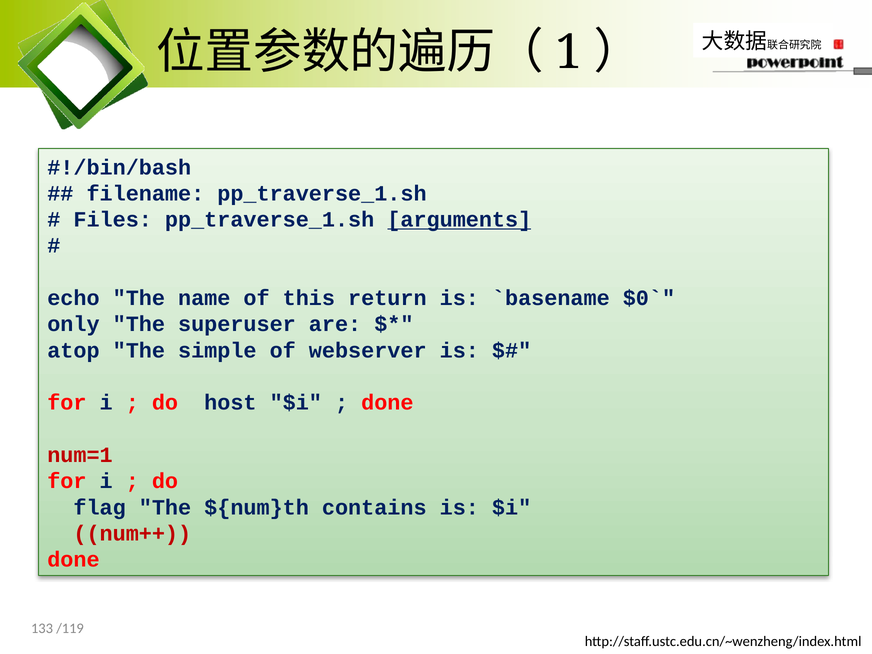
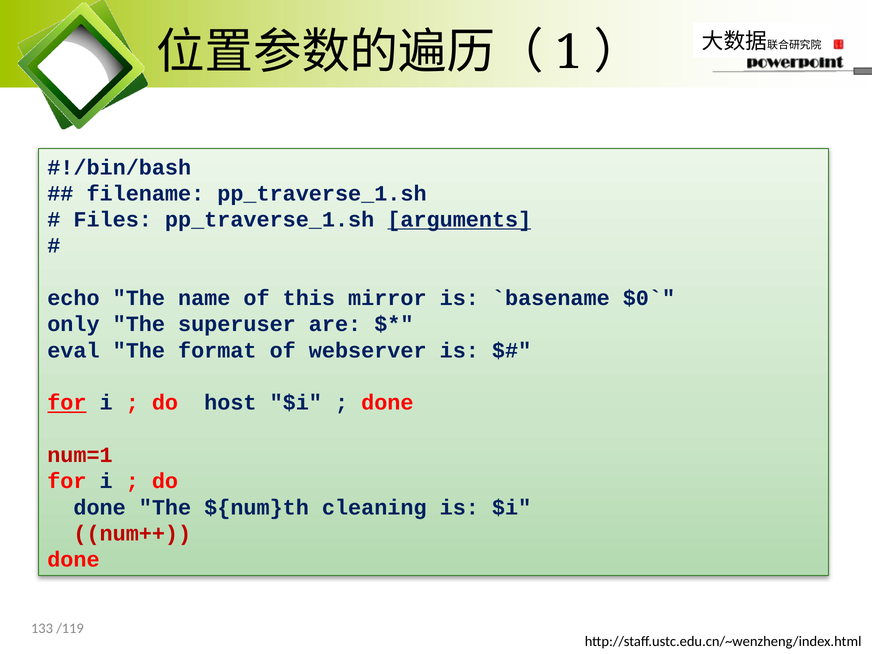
return: return -> mirror
atop: atop -> eval
simple: simple -> format
for at (67, 403) underline: none -> present
flag at (100, 507): flag -> done
contains: contains -> cleaning
